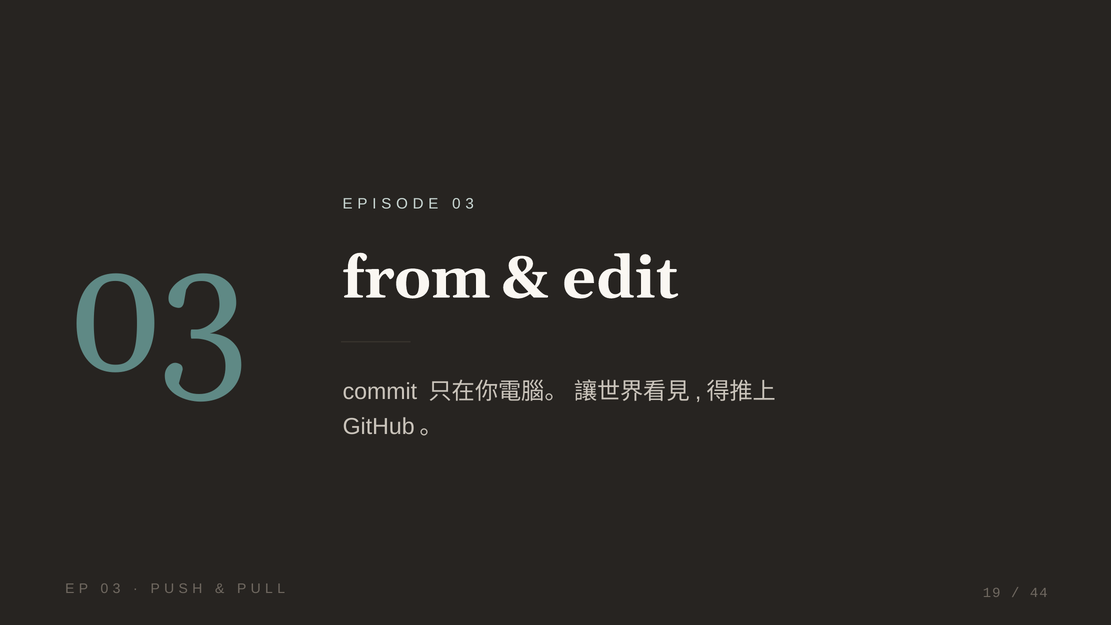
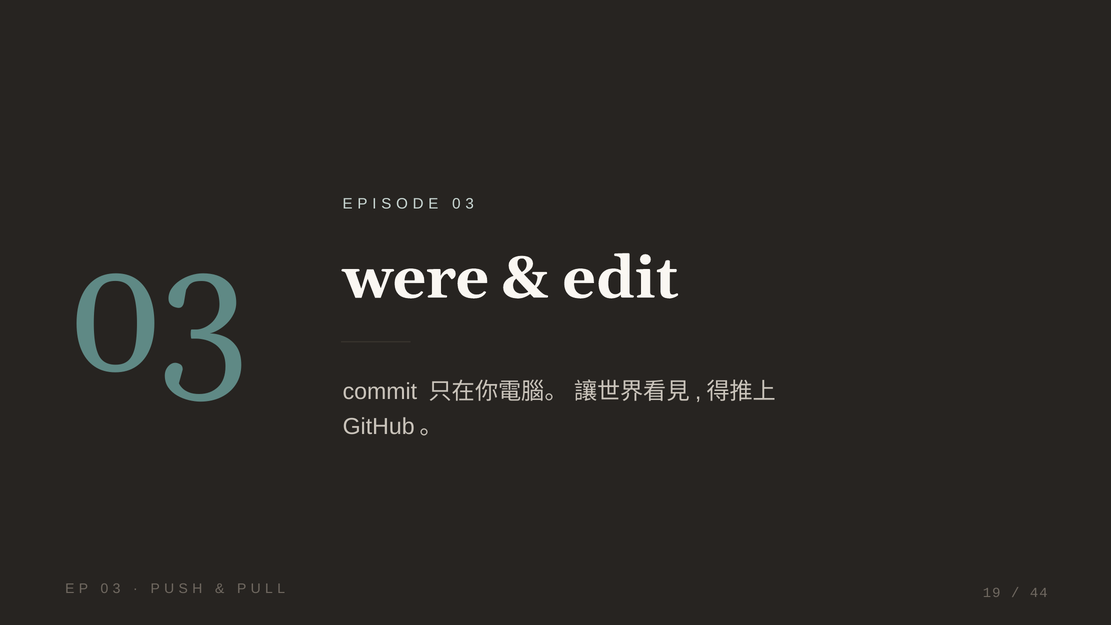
from: from -> were
